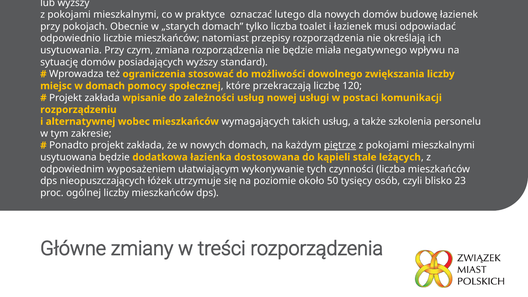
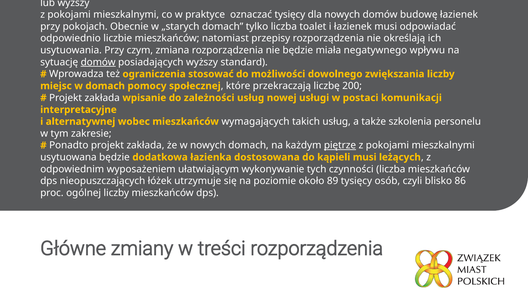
oznaczać lutego: lutego -> tysięcy
domów at (98, 62) underline: none -> present
120: 120 -> 200
rozporządzeniu: rozporządzeniu -> interpretacyjne
kąpieli stale: stale -> musi
50: 50 -> 89
23: 23 -> 86
